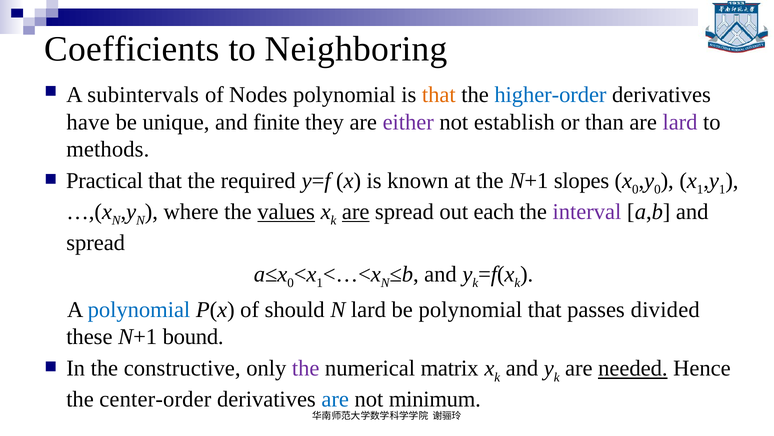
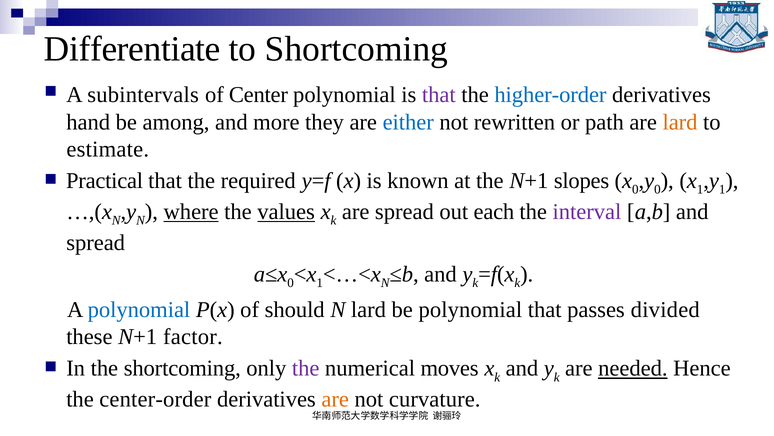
Coefficients: Coefficients -> Differentiate
to Neighboring: Neighboring -> Shortcoming
Nodes: Nodes -> Center
that at (439, 95) colour: orange -> purple
have: have -> hand
unique: unique -> among
finite: finite -> more
either colour: purple -> blue
establish: establish -> rewritten
than: than -> path
lard at (680, 122) colour: purple -> orange
methods: methods -> estimate
where underline: none -> present
are at (356, 211) underline: present -> none
bound: bound -> factor
the constructive: constructive -> shortcoming
matrix: matrix -> moves
are at (335, 399) colour: blue -> orange
minimum: minimum -> curvature
